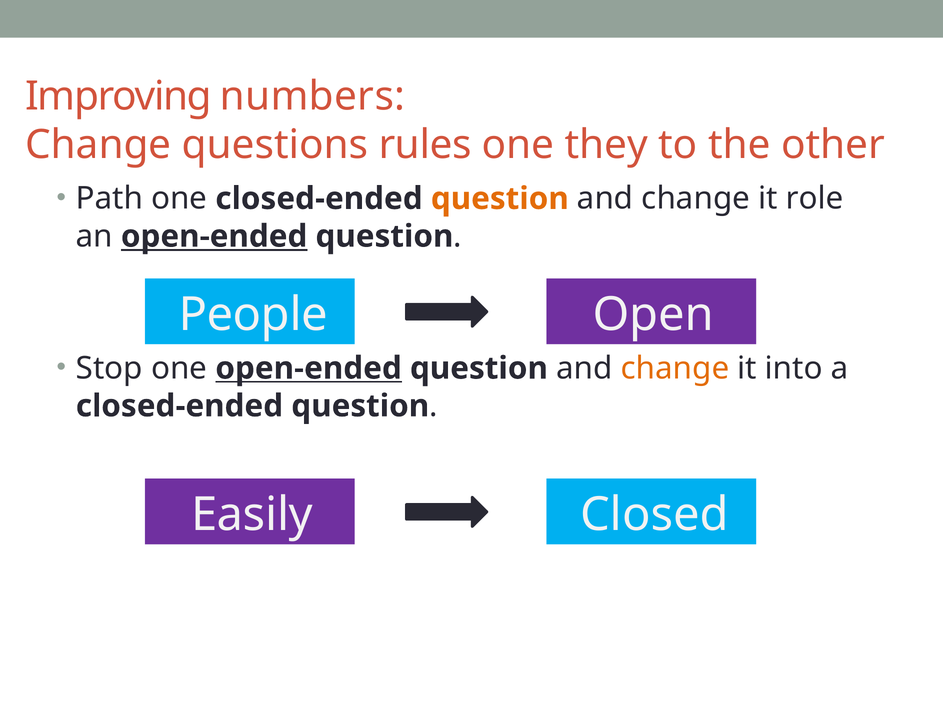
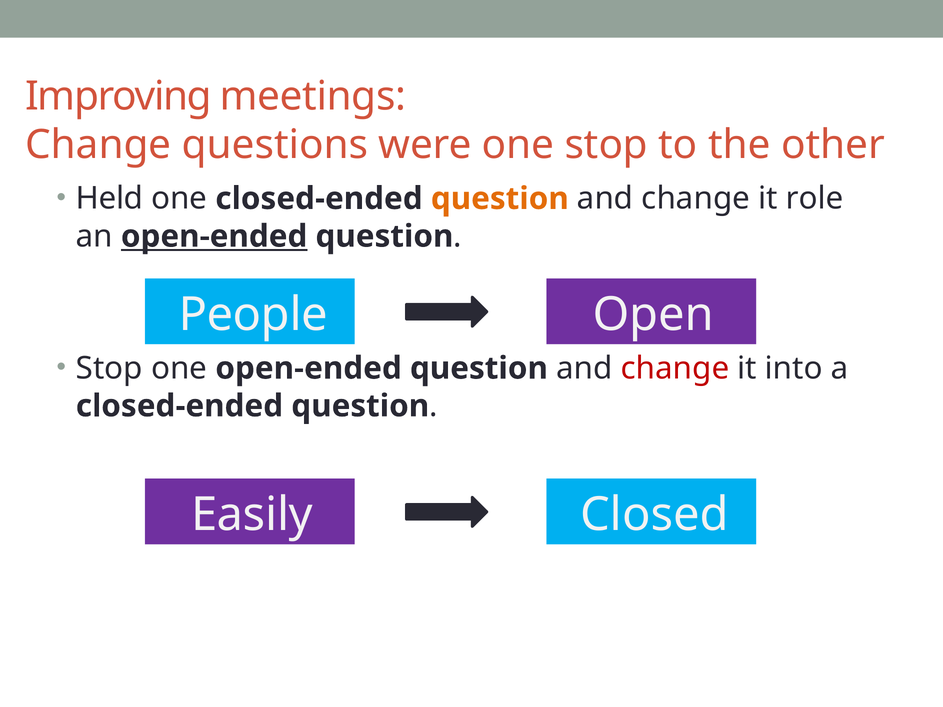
numbers: numbers -> meetings
rules: rules -> were
one they: they -> stop
Path: Path -> Held
open-ended at (309, 368) underline: present -> none
change at (675, 368) colour: orange -> red
